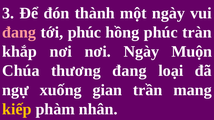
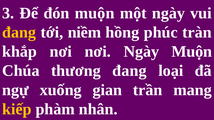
đón thành: thành -> muộn
đang at (19, 32) colour: pink -> yellow
tới phúc: phúc -> niềm
